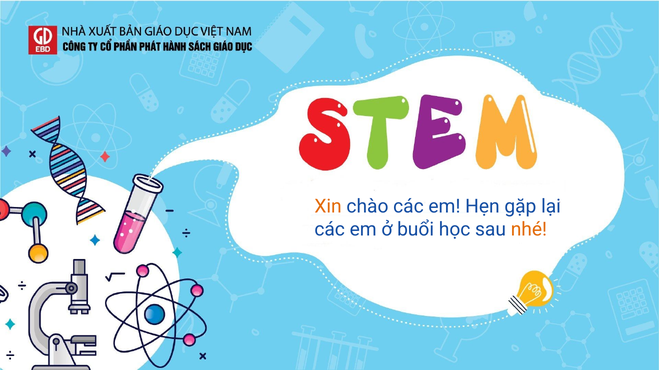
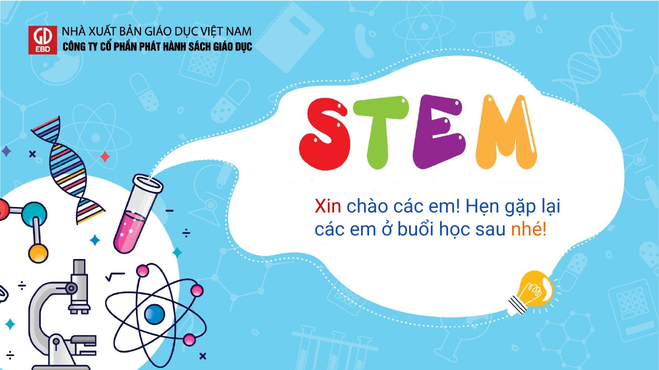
Xin colour: orange -> red
